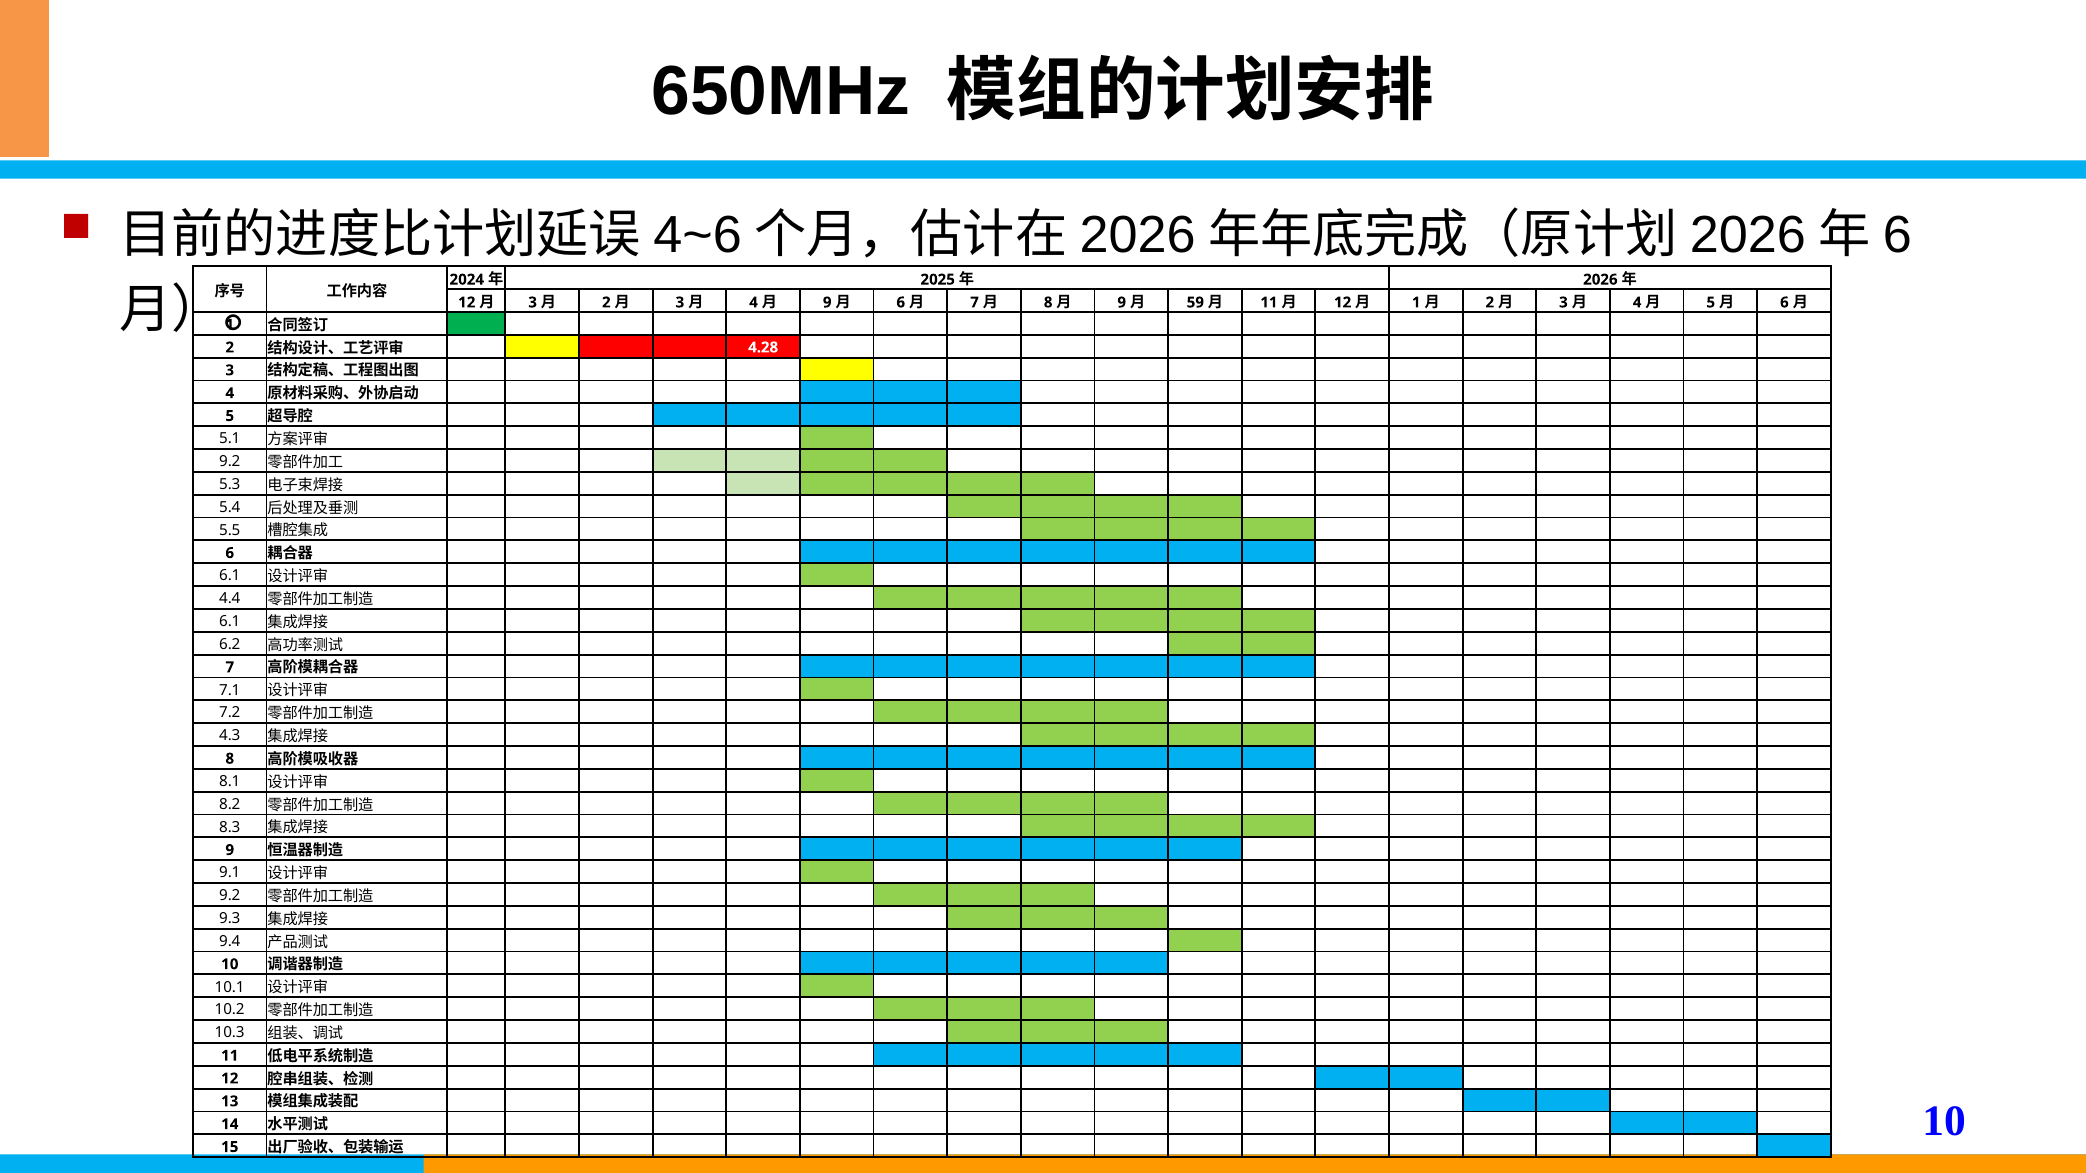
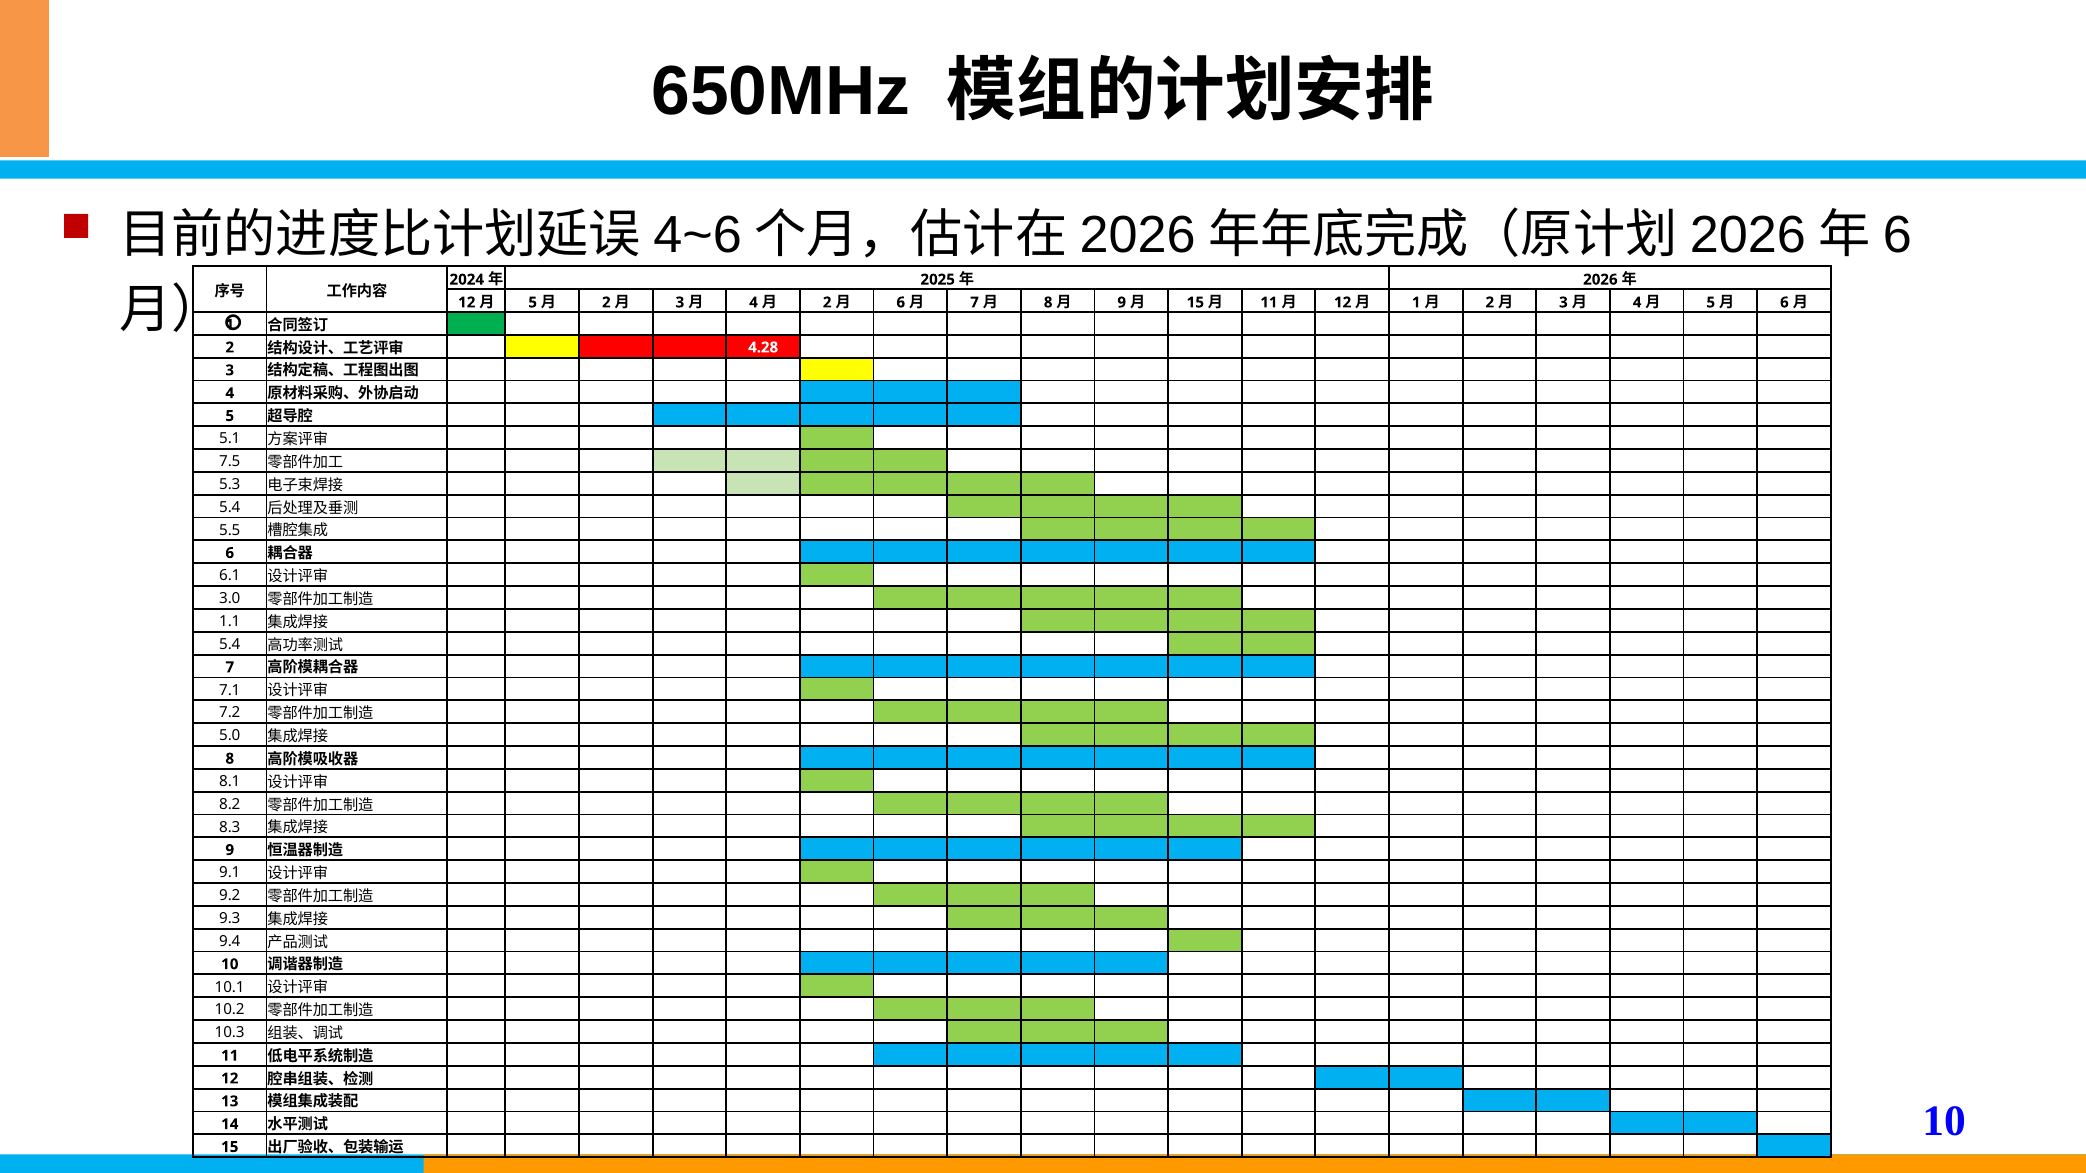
3 at (533, 303): 3 -> 5
9 at (827, 303): 9 -> 2
59 at (1195, 303): 59 -> 15
9.2 at (230, 462): 9.2 -> 7.5
4.4: 4.4 -> 3.0
6.1 at (230, 622): 6.1 -> 1.1
6.2 at (230, 645): 6.2 -> 5.4
4.3: 4.3 -> 5.0
